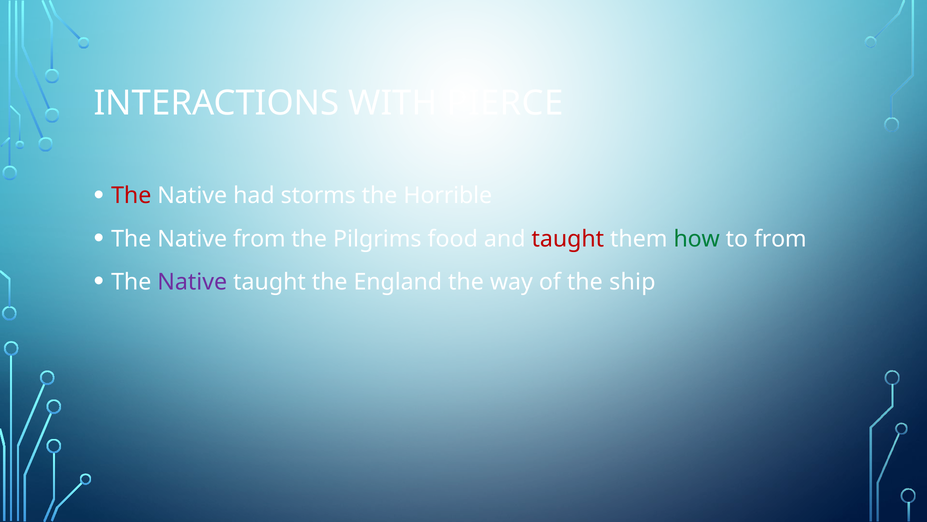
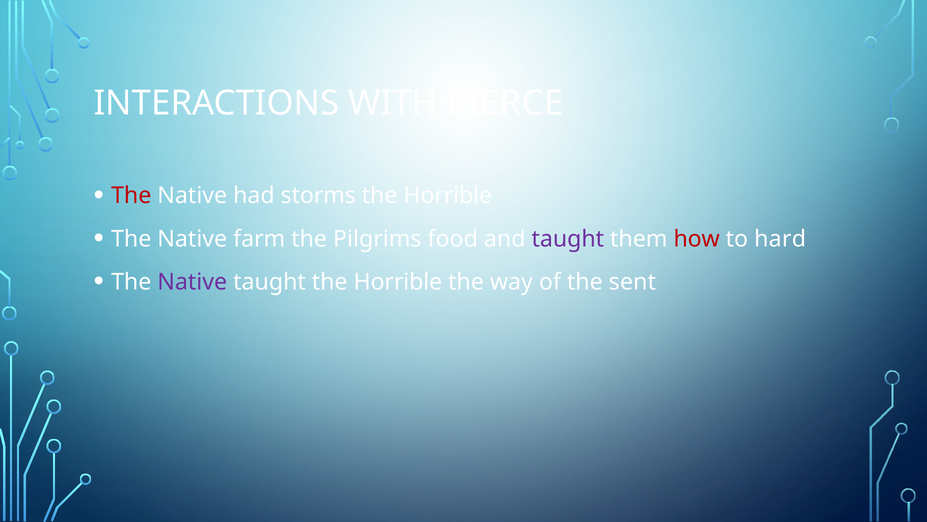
Native from: from -> farm
taught at (568, 239) colour: red -> purple
how colour: green -> red
to from: from -> hard
taught the England: England -> Horrible
ship: ship -> sent
